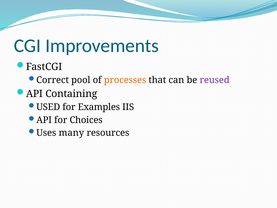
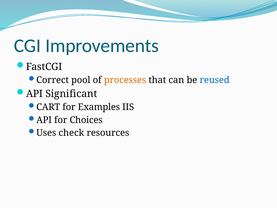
reused colour: purple -> blue
Containing: Containing -> Significant
USED: USED -> CART
many: many -> check
